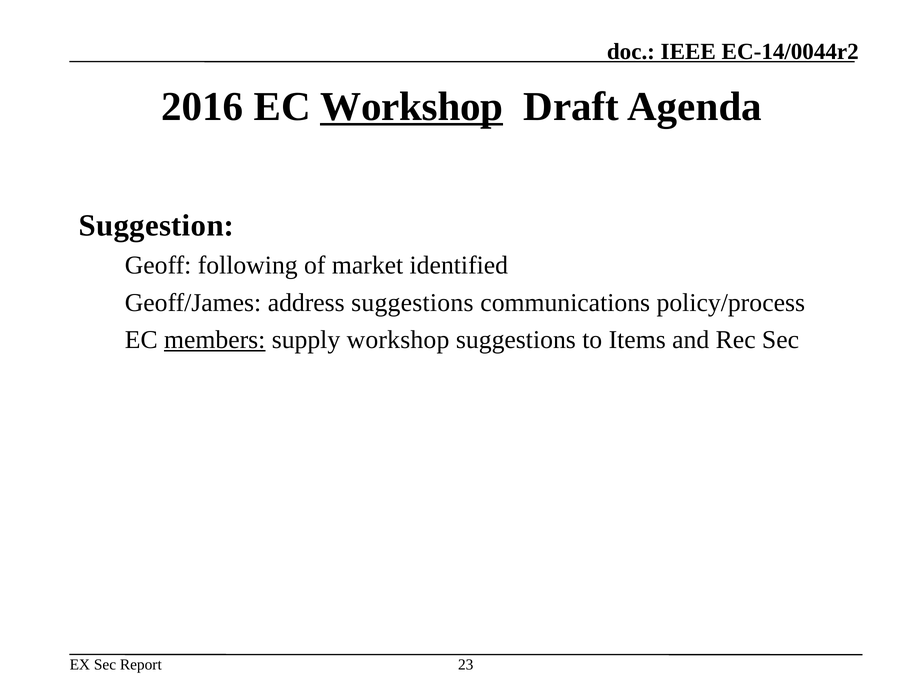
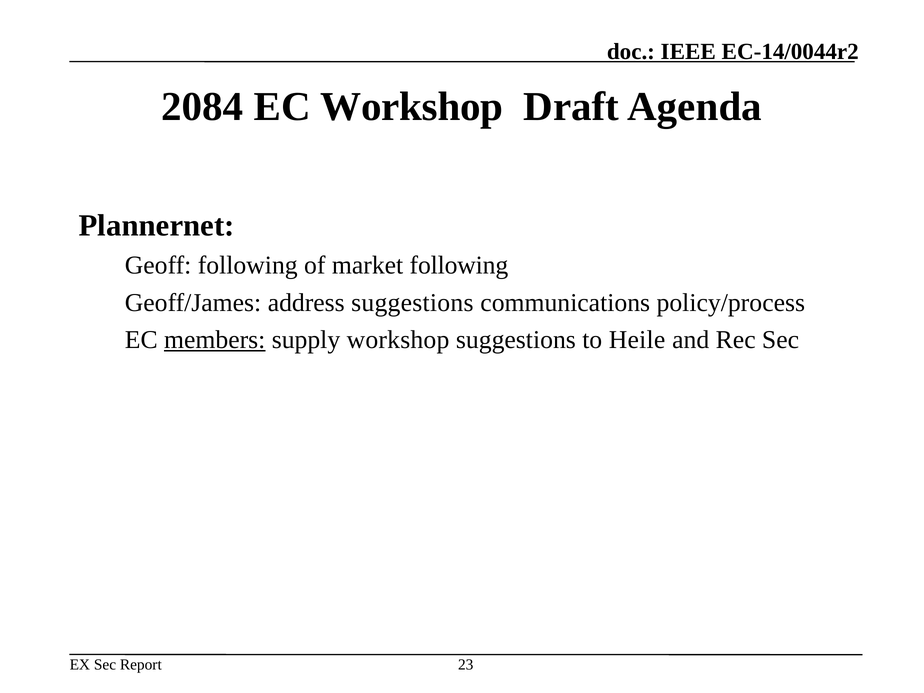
2016: 2016 -> 2084
Workshop at (412, 107) underline: present -> none
Suggestion: Suggestion -> Plannernet
market identified: identified -> following
Items: Items -> Heile
